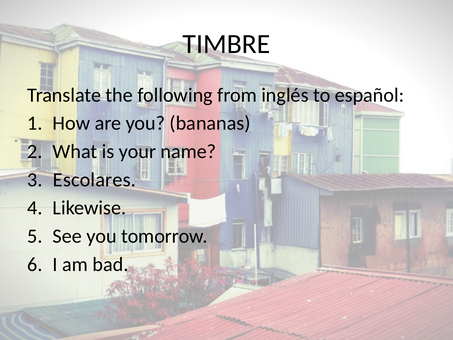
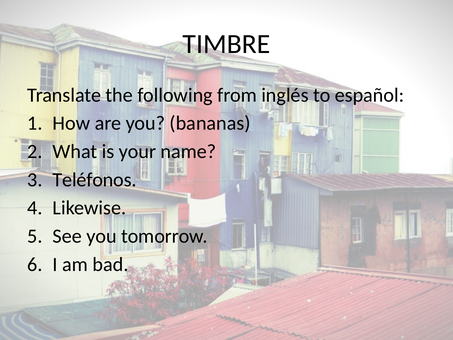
Escolares: Escolares -> Teléfonos
